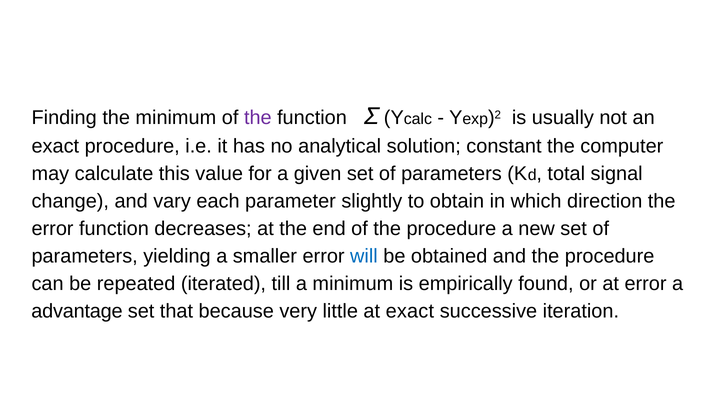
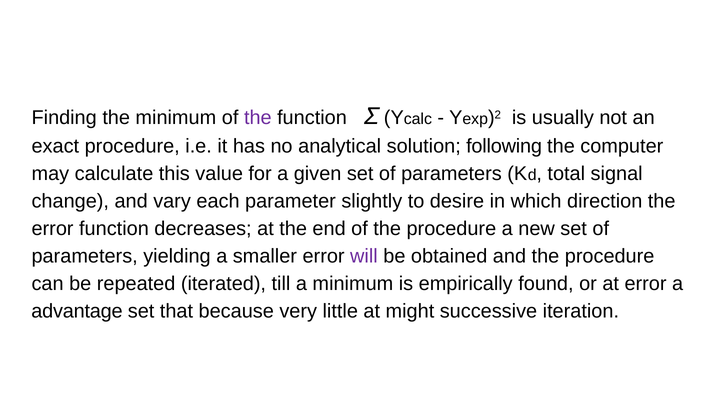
constant: constant -> following
obtain: obtain -> desire
will colour: blue -> purple
at exact: exact -> might
